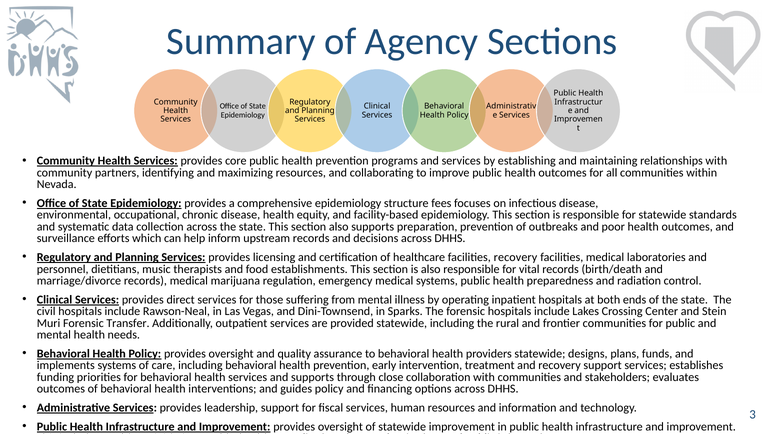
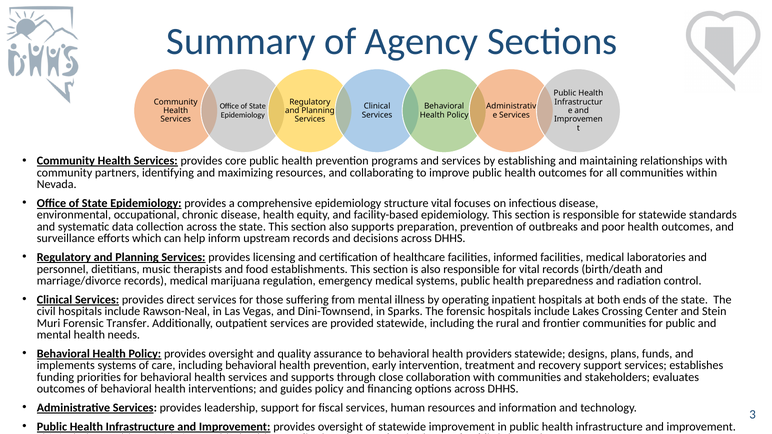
structure fees: fees -> vital
facilities recovery: recovery -> informed
